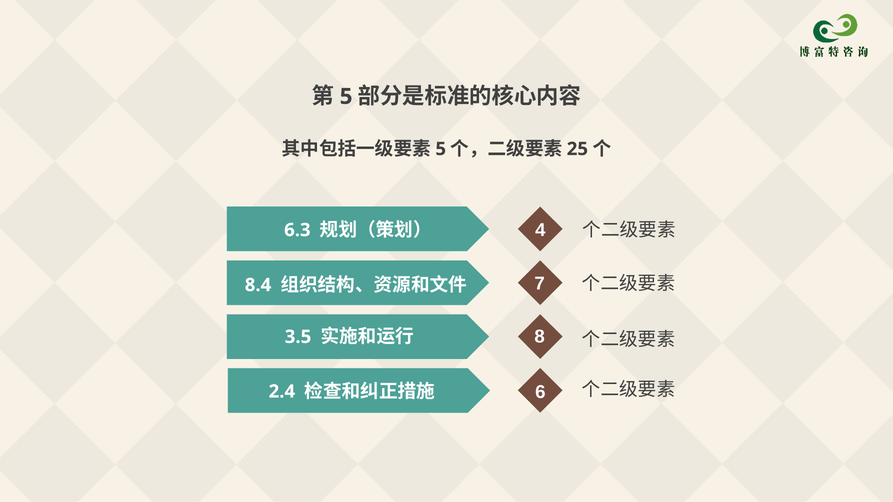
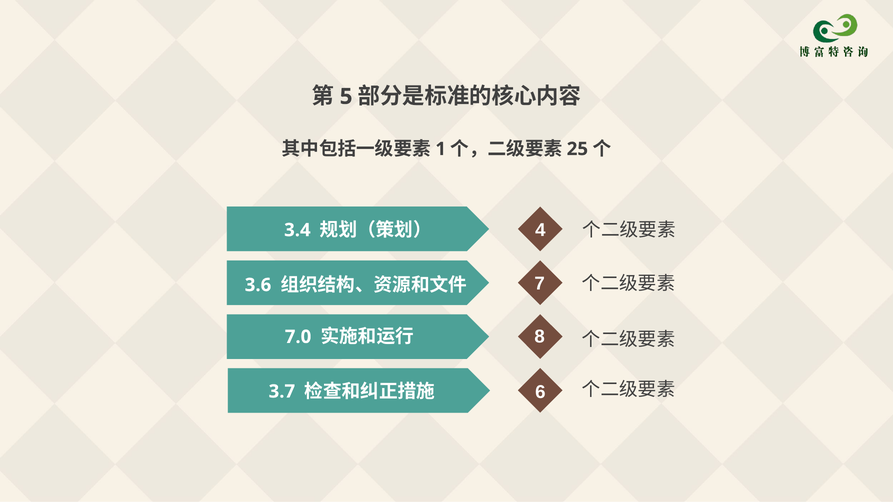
5 at (441, 149): 5 -> 1
6.3: 6.3 -> 3.4
8.4: 8.4 -> 3.6
3.5: 3.5 -> 7.0
2.4: 2.4 -> 3.7
